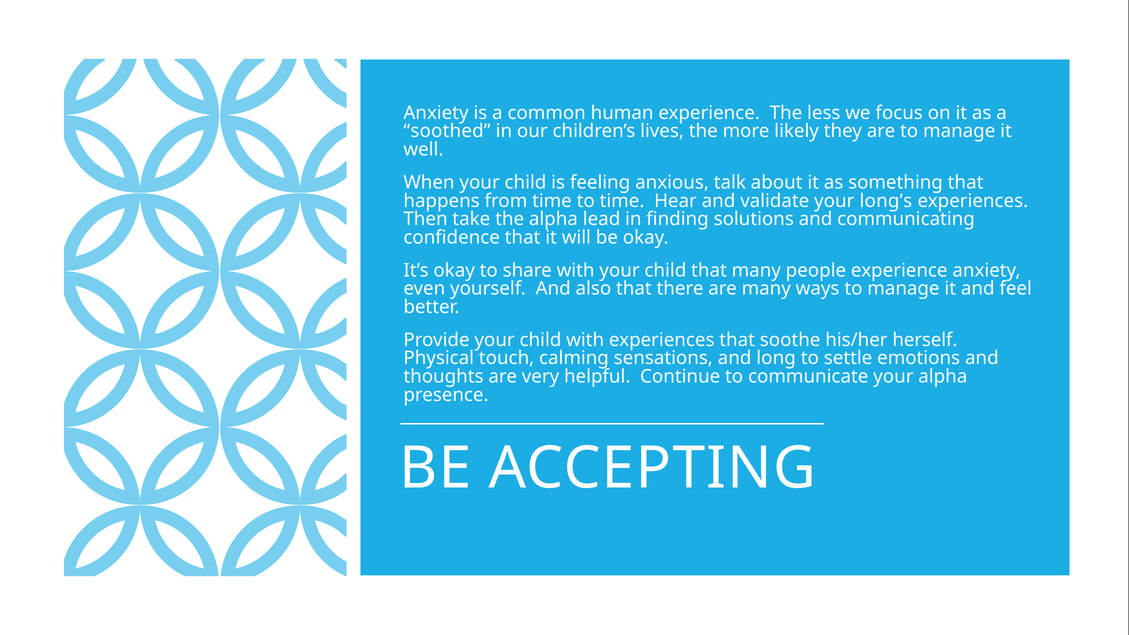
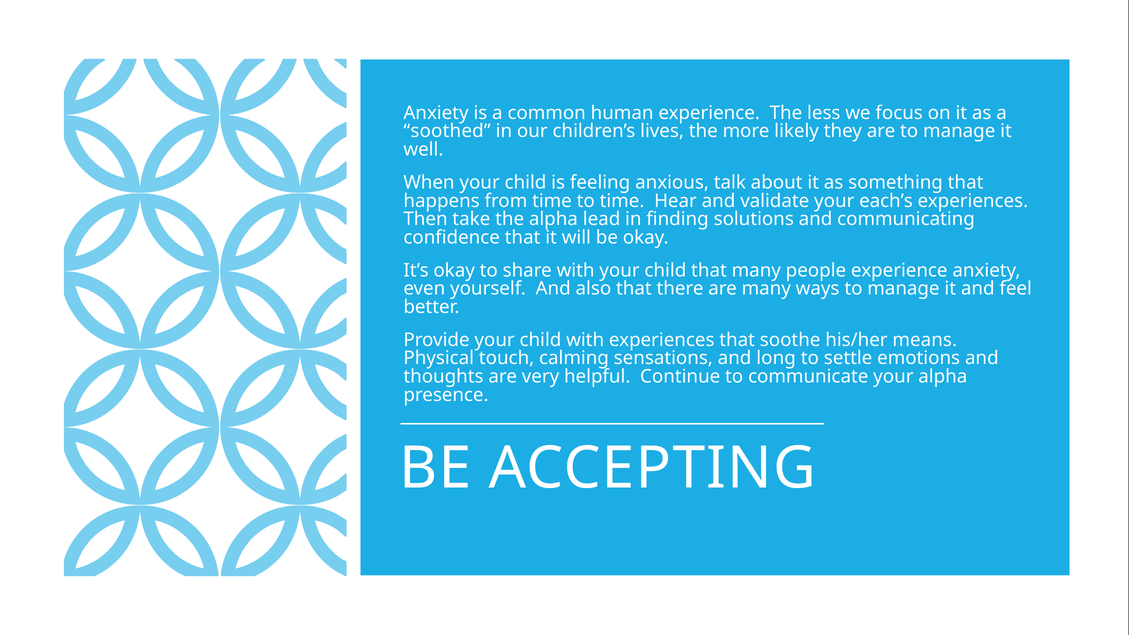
long’s: long’s -> each’s
herself: herself -> means
